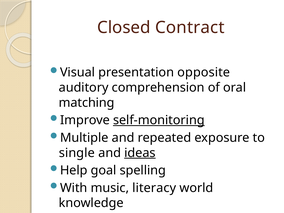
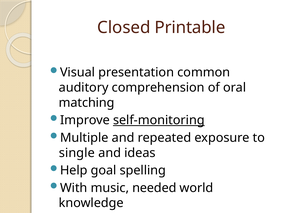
Contract: Contract -> Printable
opposite: opposite -> common
ideas underline: present -> none
literacy: literacy -> needed
